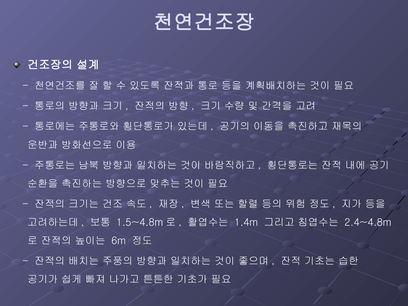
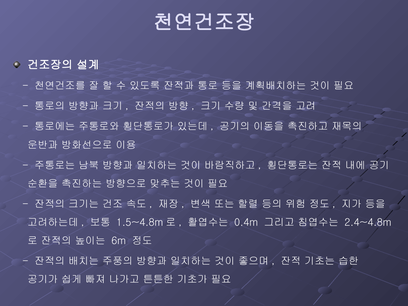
1.4m: 1.4m -> 0.4m
